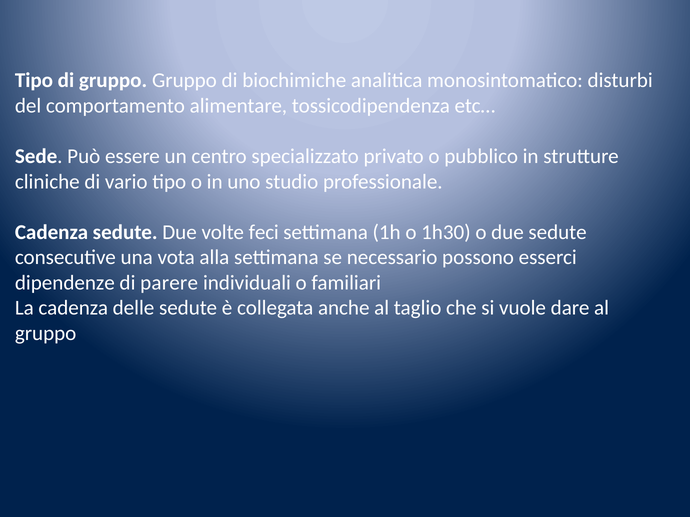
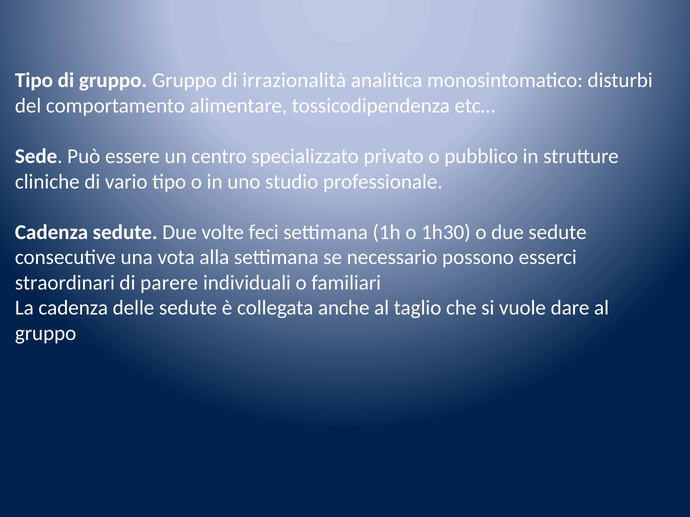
biochimiche: biochimiche -> irrazionalità
dipendenze: dipendenze -> straordinari
